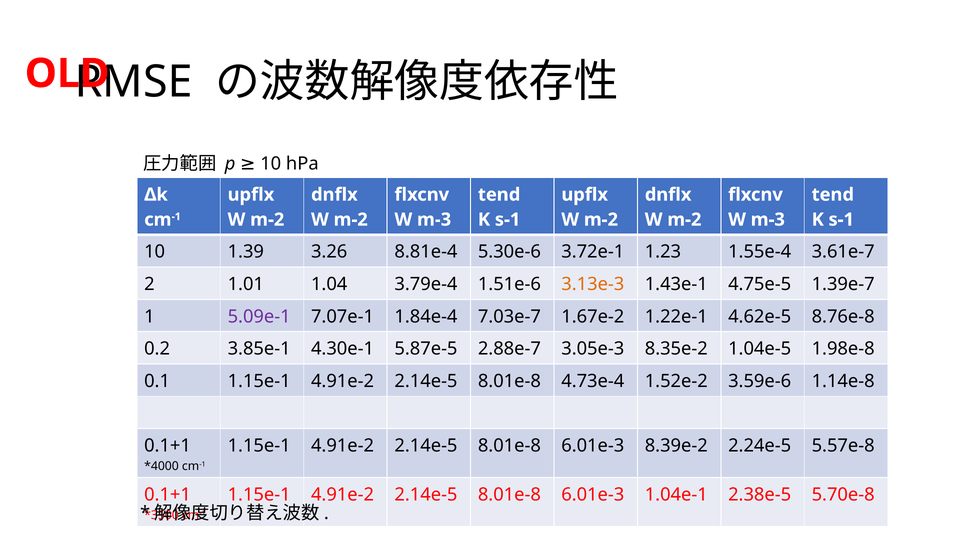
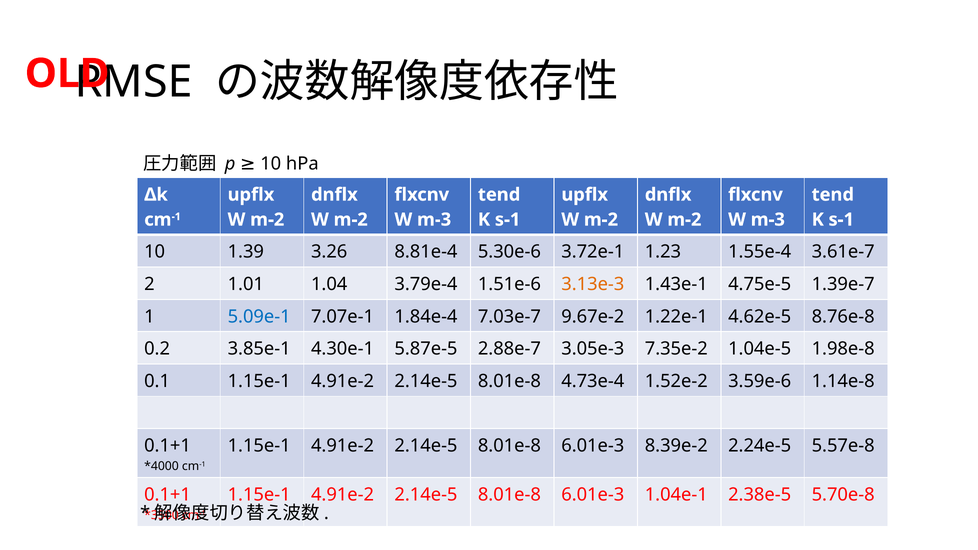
5.09e-1 colour: purple -> blue
1.67e-2: 1.67e-2 -> 9.67e-2
8.35e-2: 8.35e-2 -> 7.35e-2
